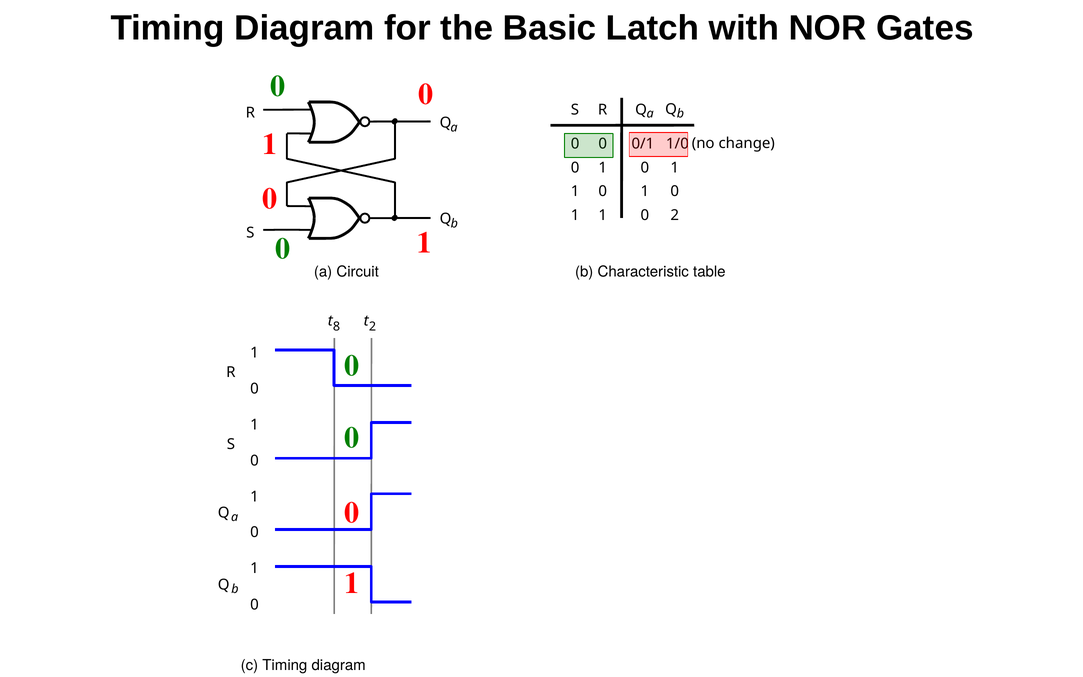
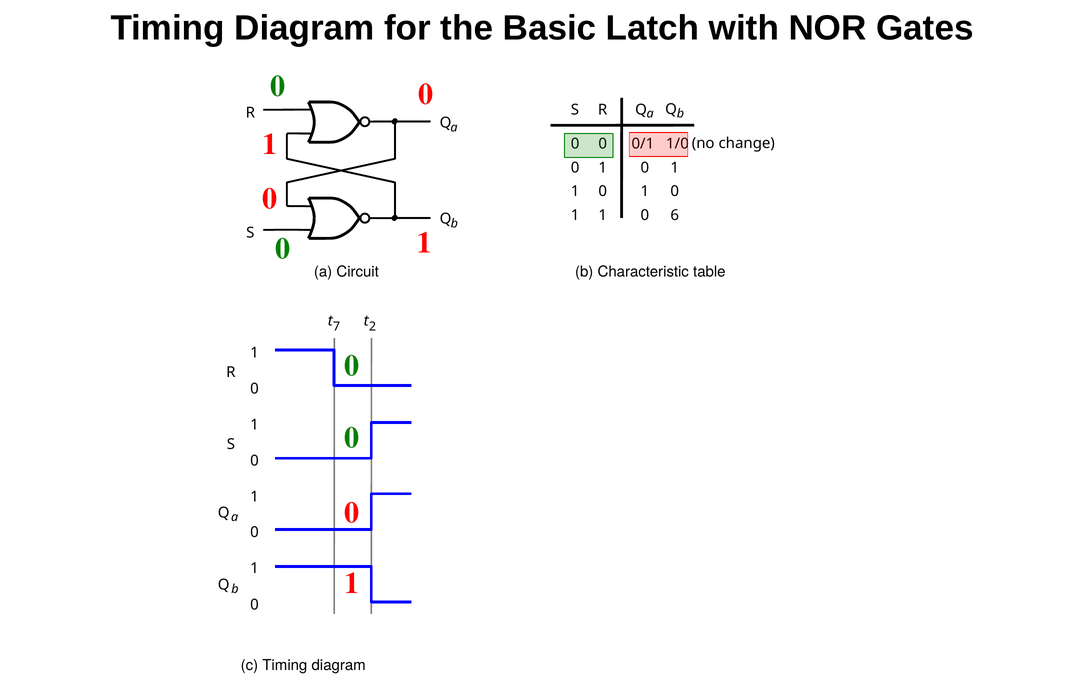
0 2: 2 -> 6
8 at (336, 327): 8 -> 7
